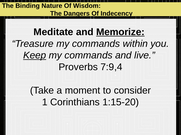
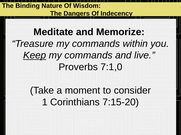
Memorize underline: present -> none
7:9,4: 7:9,4 -> 7:1,0
1:15-20: 1:15-20 -> 7:15-20
